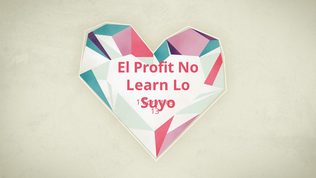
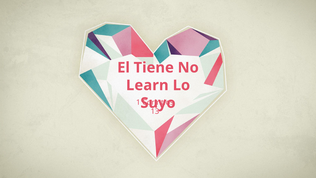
Profit: Profit -> Tiene
